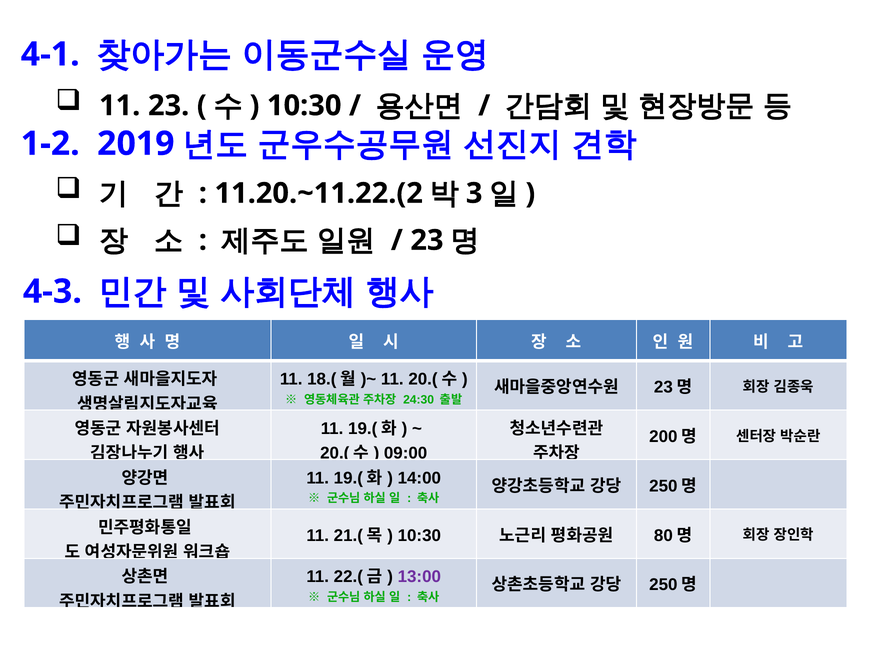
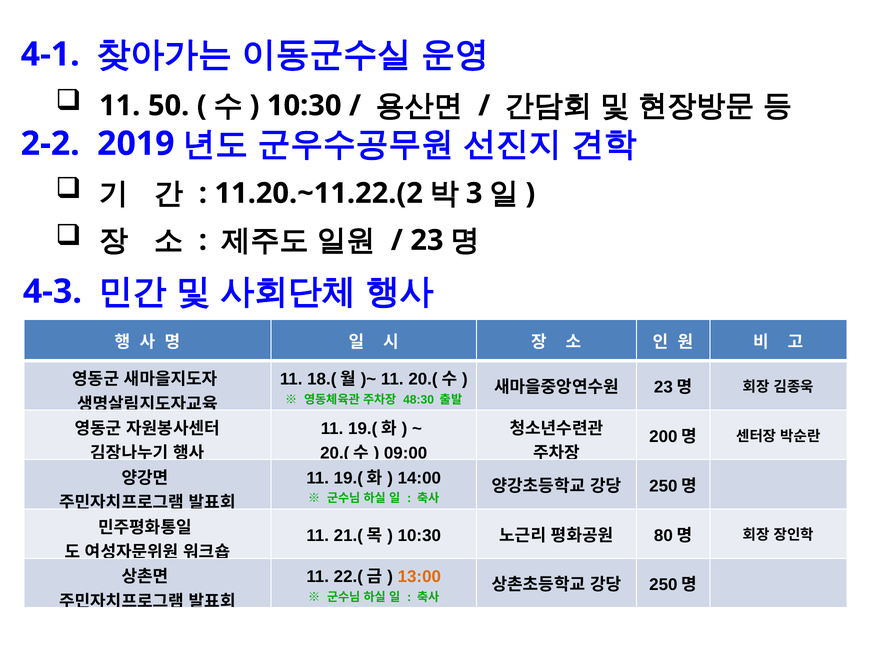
11 23: 23 -> 50
1-2: 1-2 -> 2-2
24:30: 24:30 -> 48:30
13:00 colour: purple -> orange
